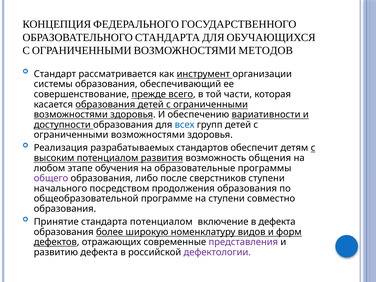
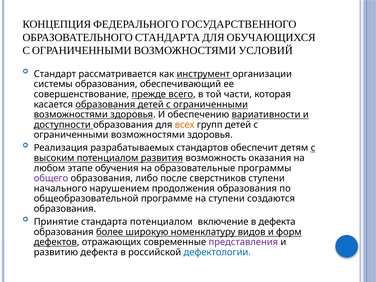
МЕТОДОВ: МЕТОДОВ -> УСЛОВИЙ
всех colour: blue -> orange
общения: общения -> оказания
посредством: посредством -> нарушением
совместно: совместно -> создаются
дефектологии colour: purple -> blue
